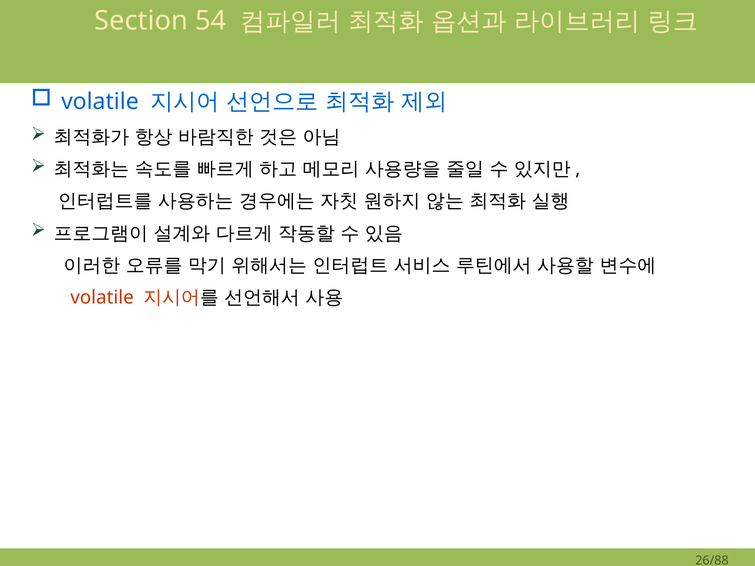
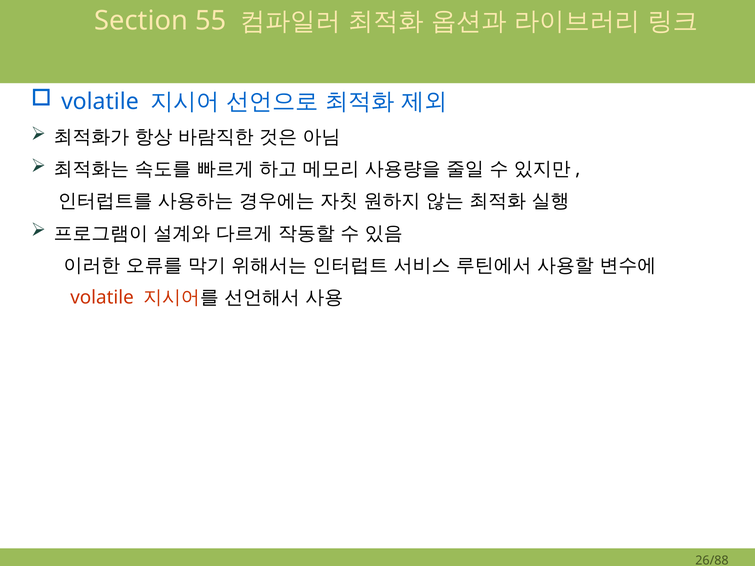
54: 54 -> 55
